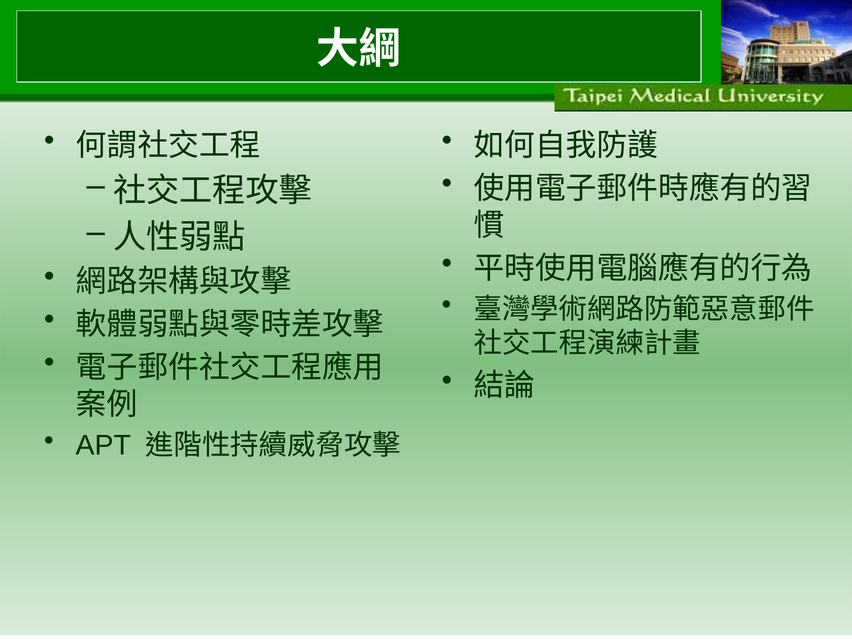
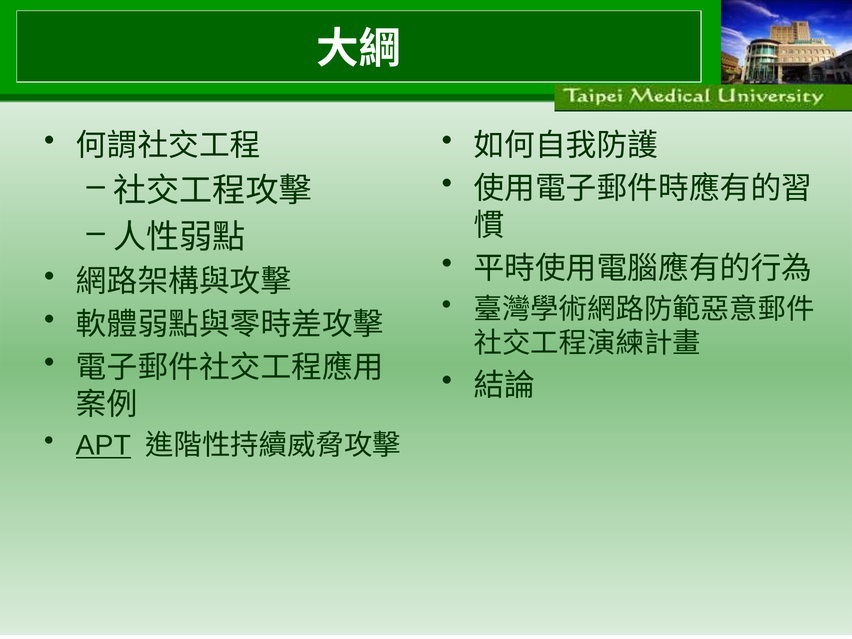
APT underline: none -> present
